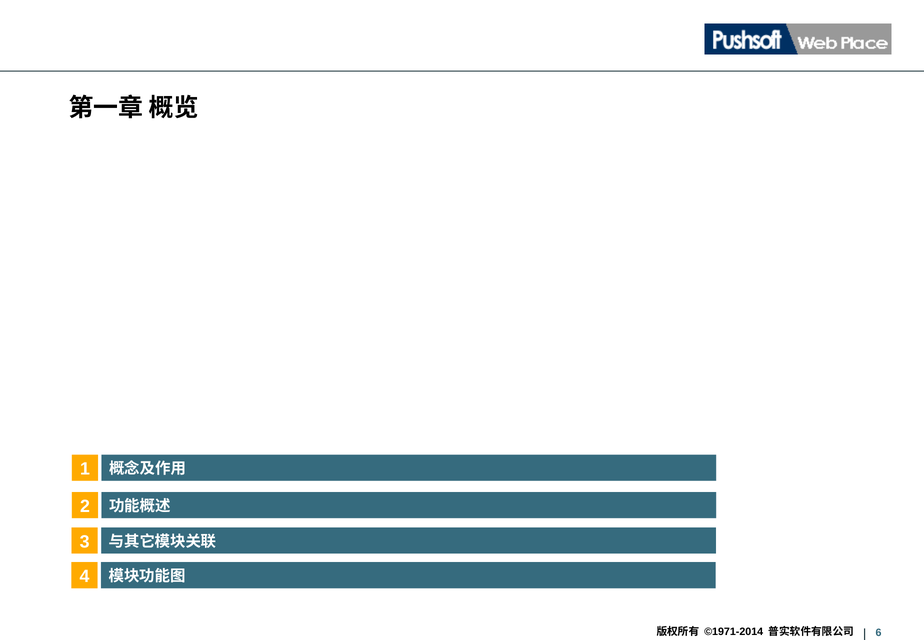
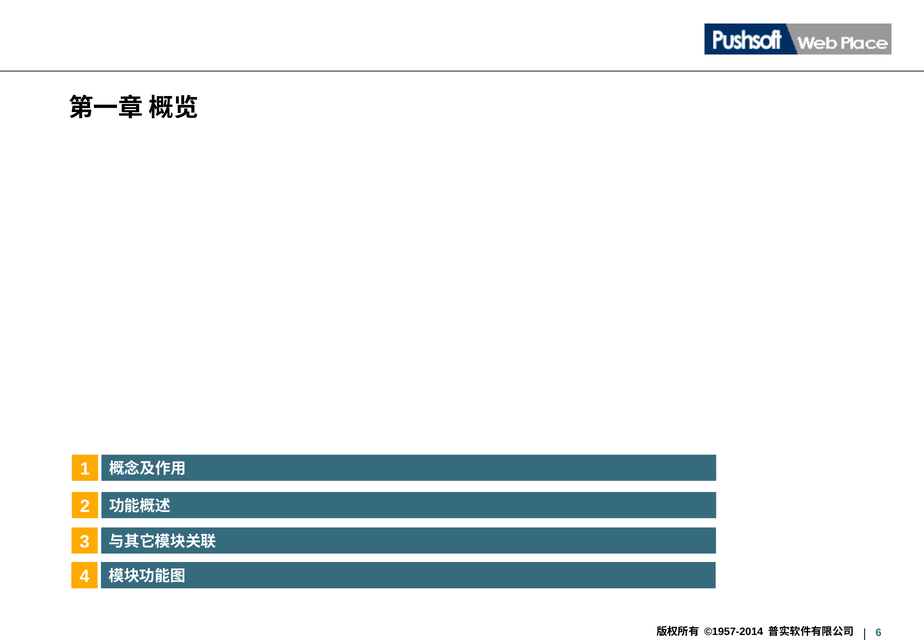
©1971-2014: ©1971-2014 -> ©1957-2014
